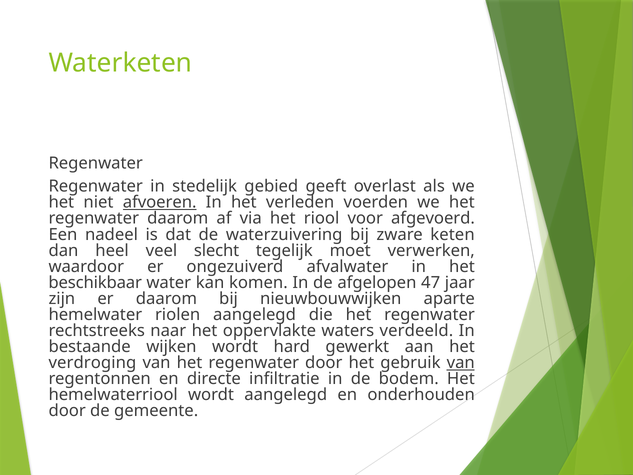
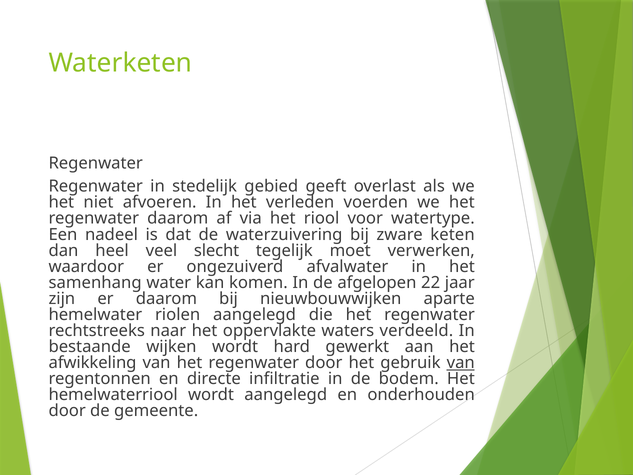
afvoeren underline: present -> none
afgevoerd: afgevoerd -> watertype
beschikbaar: beschikbaar -> samenhang
47: 47 -> 22
verdroging: verdroging -> afwikkeling
